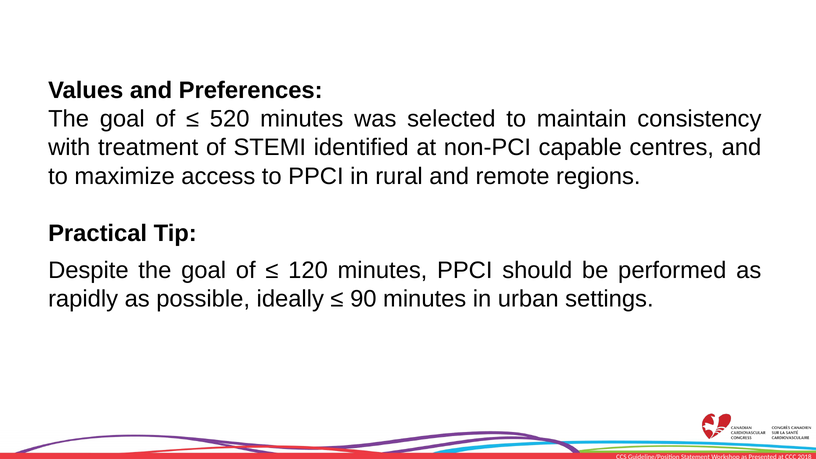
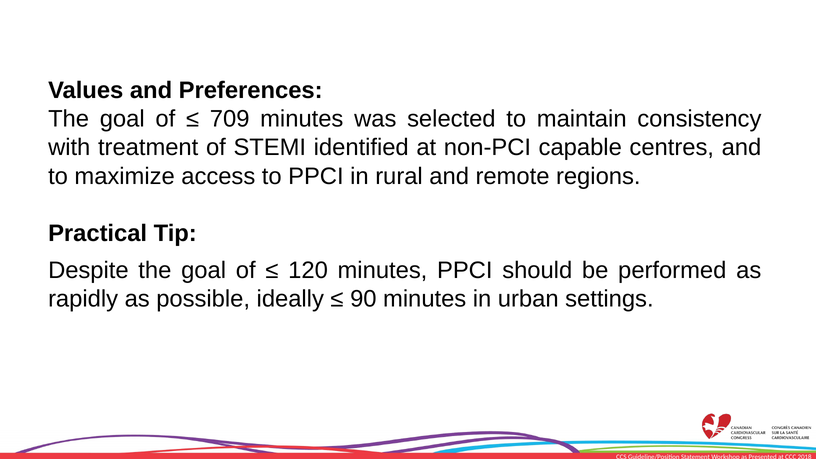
520: 520 -> 709
